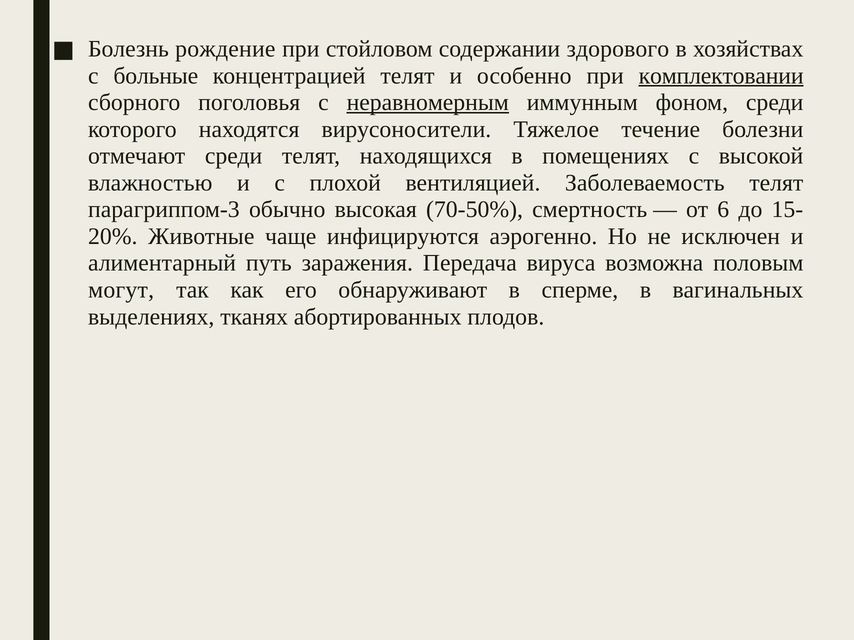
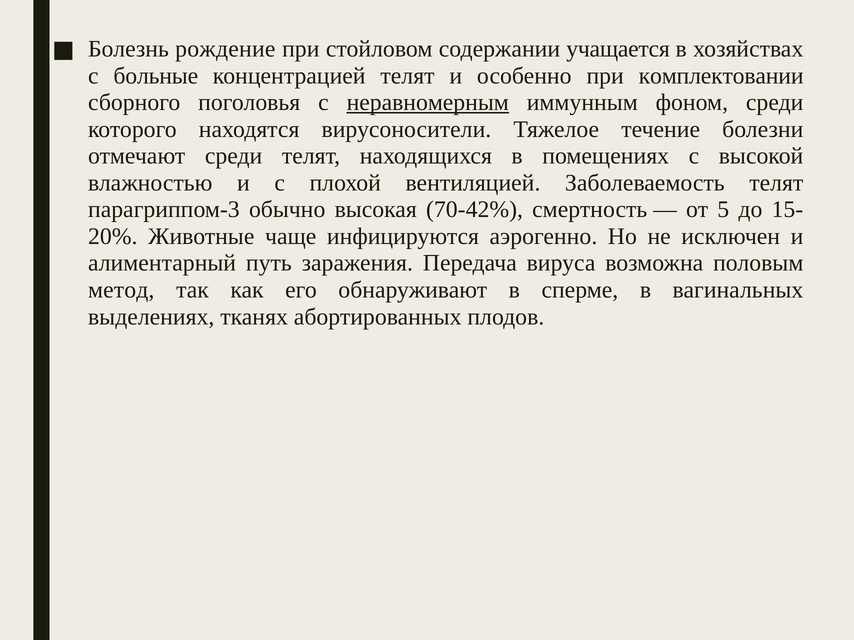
здорового: здорового -> учащается
комплектовании underline: present -> none
70-50%: 70-50% -> 70-42%
6: 6 -> 5
могут: могут -> метод
